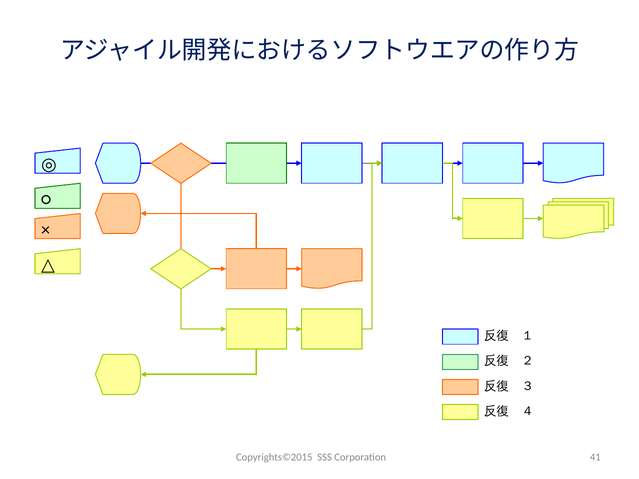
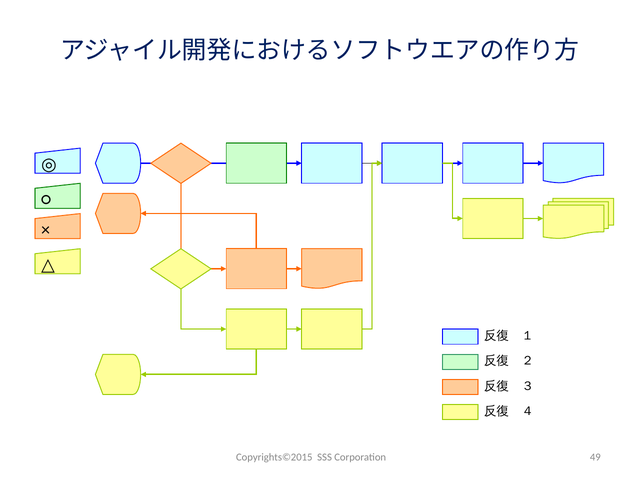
41: 41 -> 49
